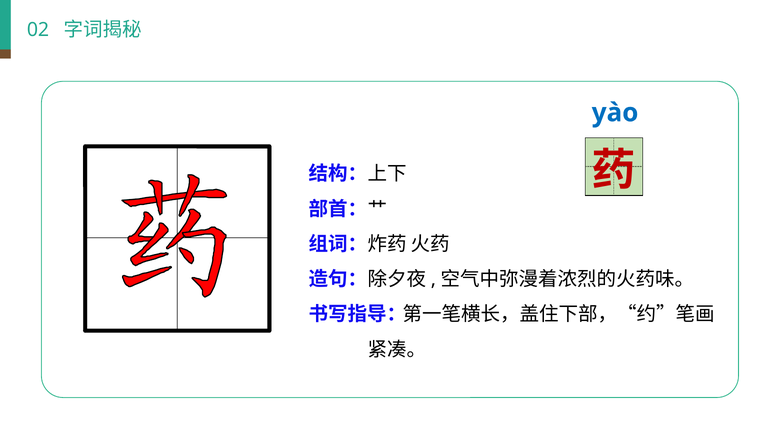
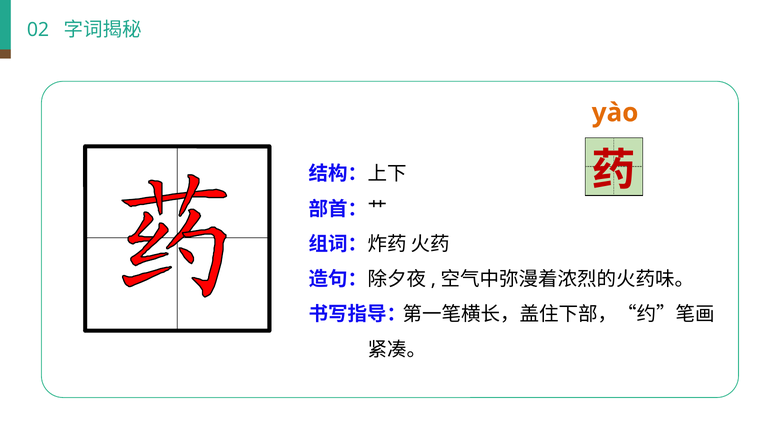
yào colour: blue -> orange
